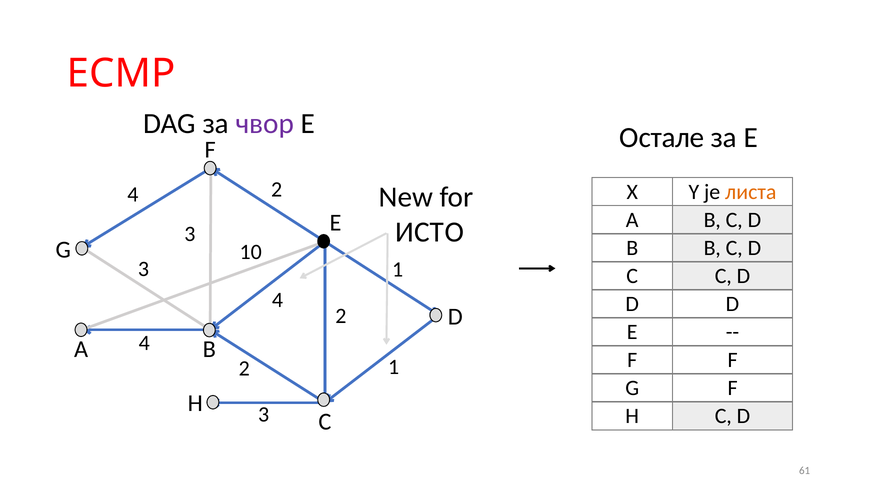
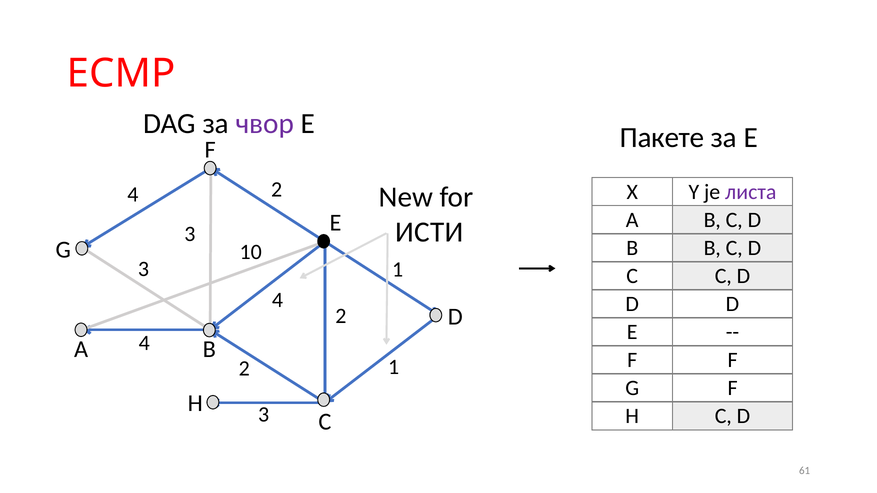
Остале: Остале -> Пакете
листа colour: orange -> purple
ИСТО: ИСТО -> ИСТИ
